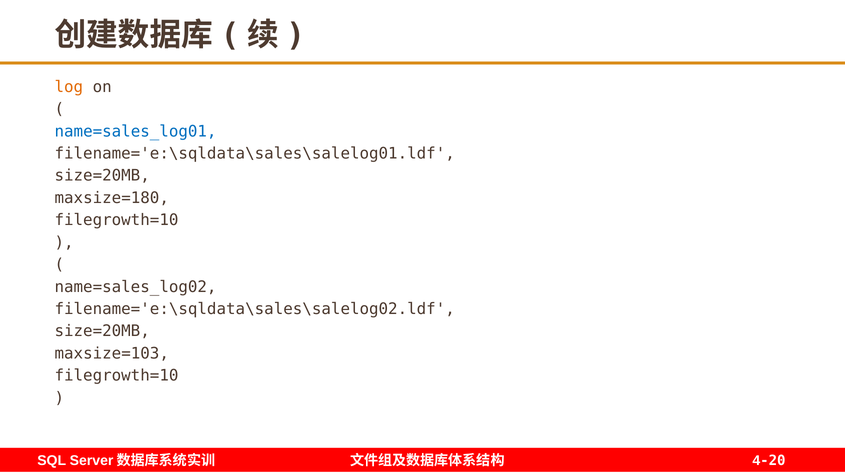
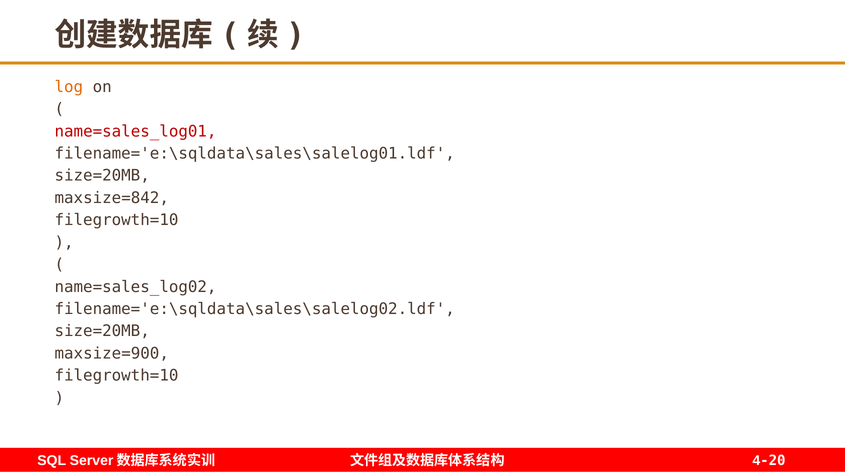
name=sales_log01 colour: blue -> red
maxsize=180: maxsize=180 -> maxsize=842
maxsize=103: maxsize=103 -> maxsize=900
